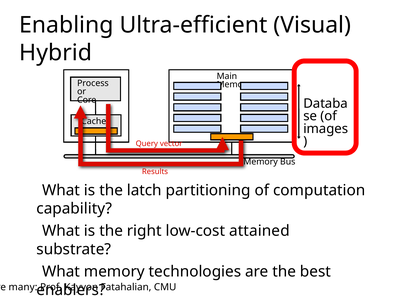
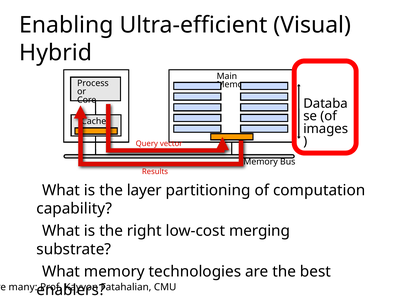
latch: latch -> layer
attained: attained -> merging
